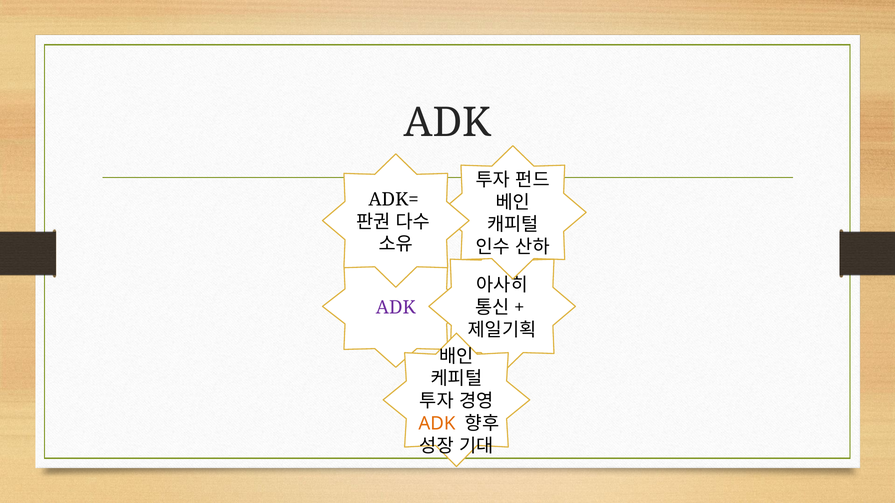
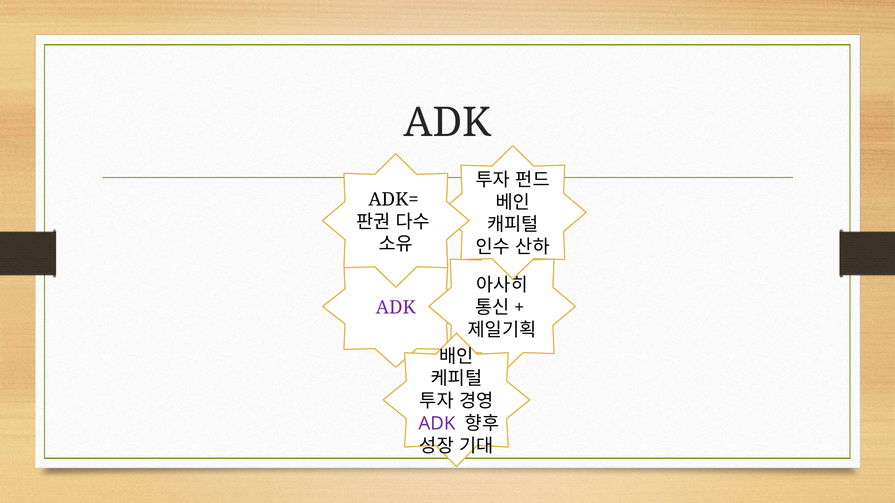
ADK at (437, 424) colour: orange -> purple
